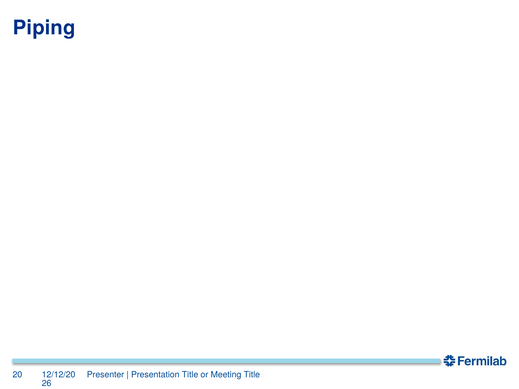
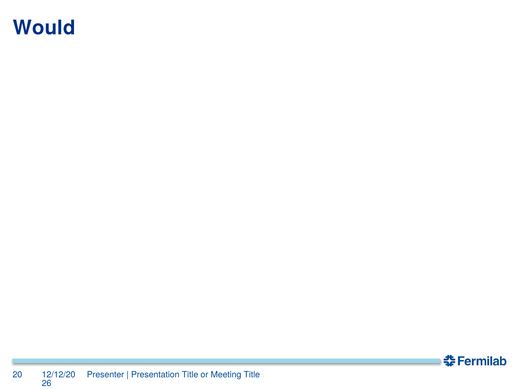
Piping: Piping -> Would
